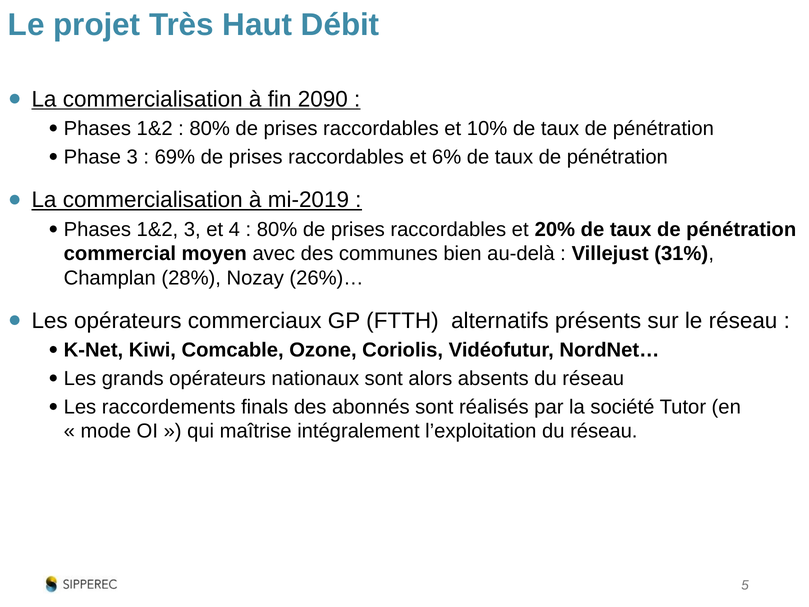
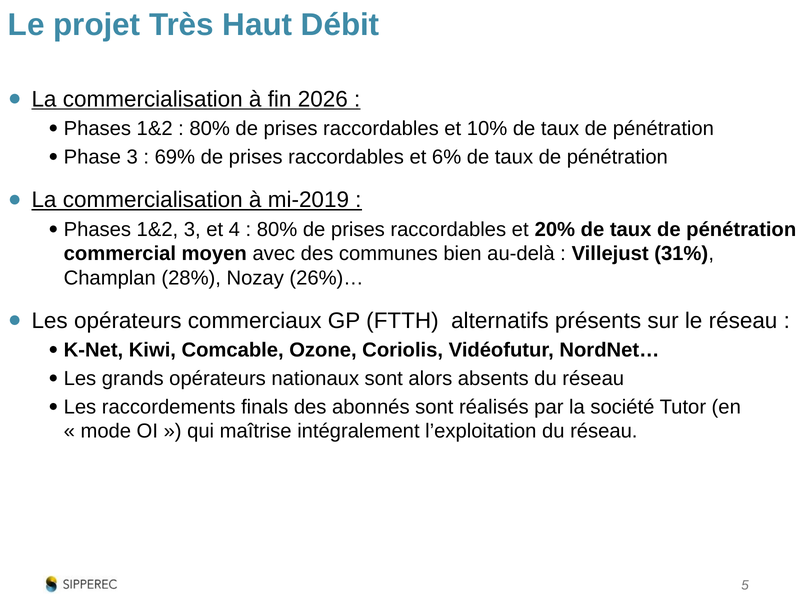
2090: 2090 -> 2026
